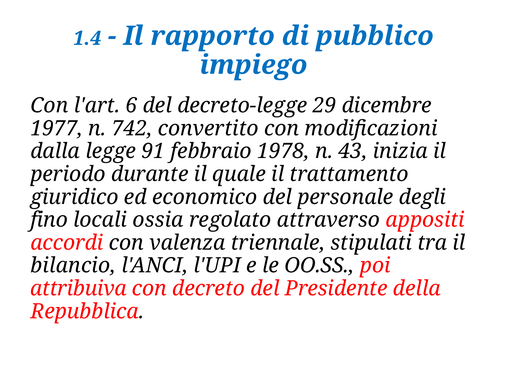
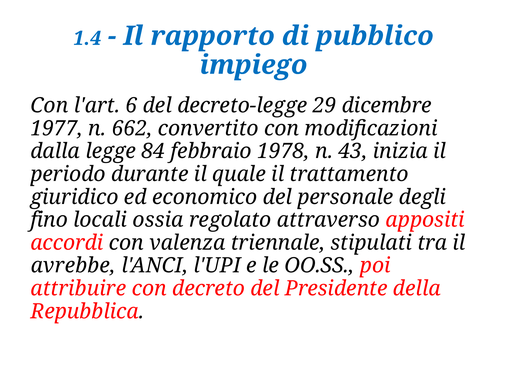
742: 742 -> 662
91: 91 -> 84
bilancio: bilancio -> avrebbe
attribuiva: attribuiva -> attribuire
